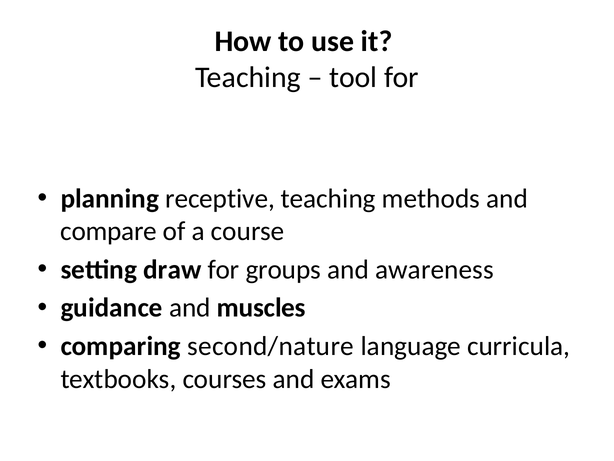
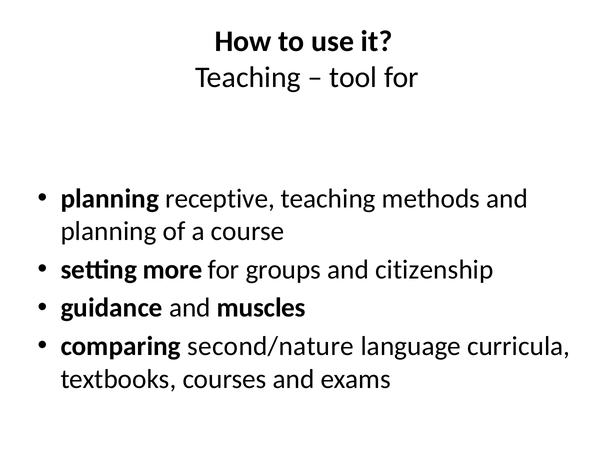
compare at (109, 231): compare -> planning
draw: draw -> more
awareness: awareness -> citizenship
